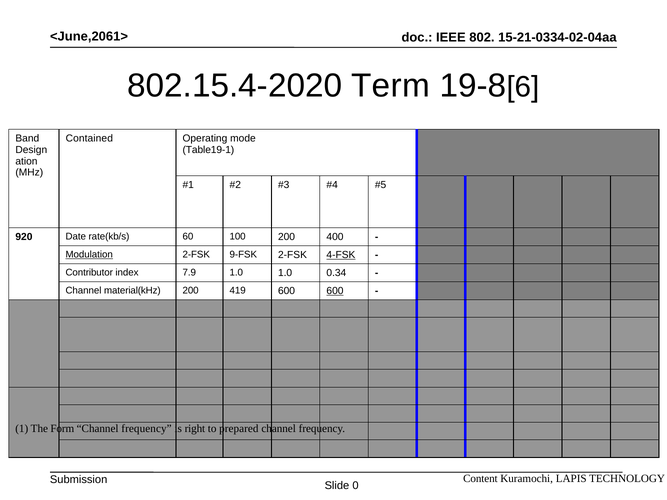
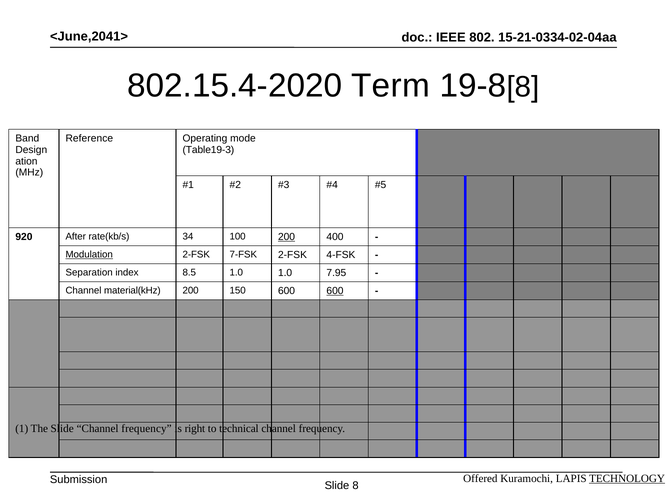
<June,2061>: <June,2061> -> <June,2041>
6 at (523, 87): 6 -> 8
Contained: Contained -> Reference
Table19-1: Table19-1 -> Table19-3
Date: Date -> After
60: 60 -> 34
200 at (287, 237) underline: none -> present
9-FSK: 9-FSK -> 7-FSK
4-FSK underline: present -> none
Contributor: Contributor -> Separation
7.9: 7.9 -> 8.5
0.34: 0.34 -> 7.95
419: 419 -> 150
The Form: Form -> Slide
prepared: prepared -> technical
Content: Content -> Offered
TECHNOLOGY underline: none -> present
Slide 0: 0 -> 8
